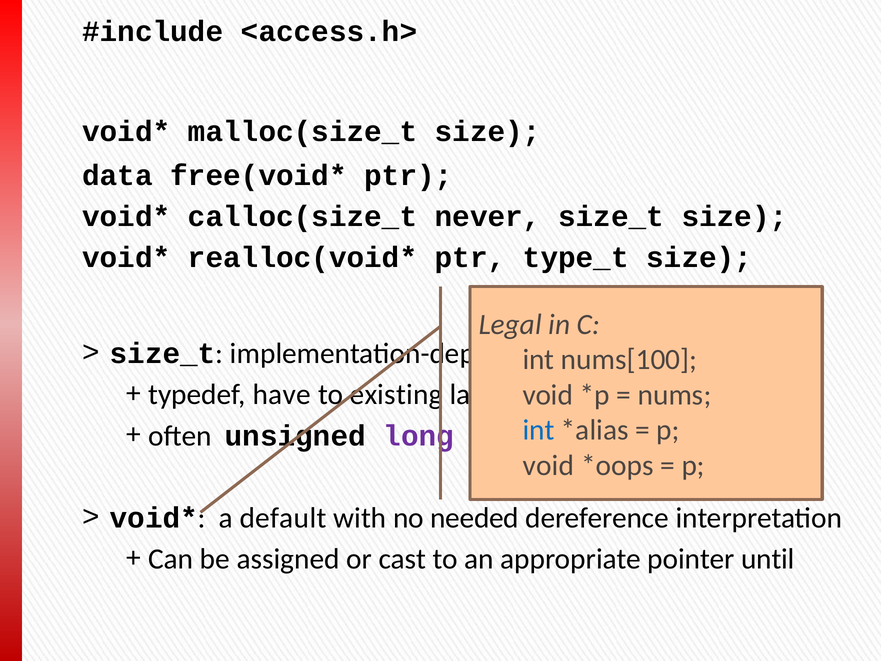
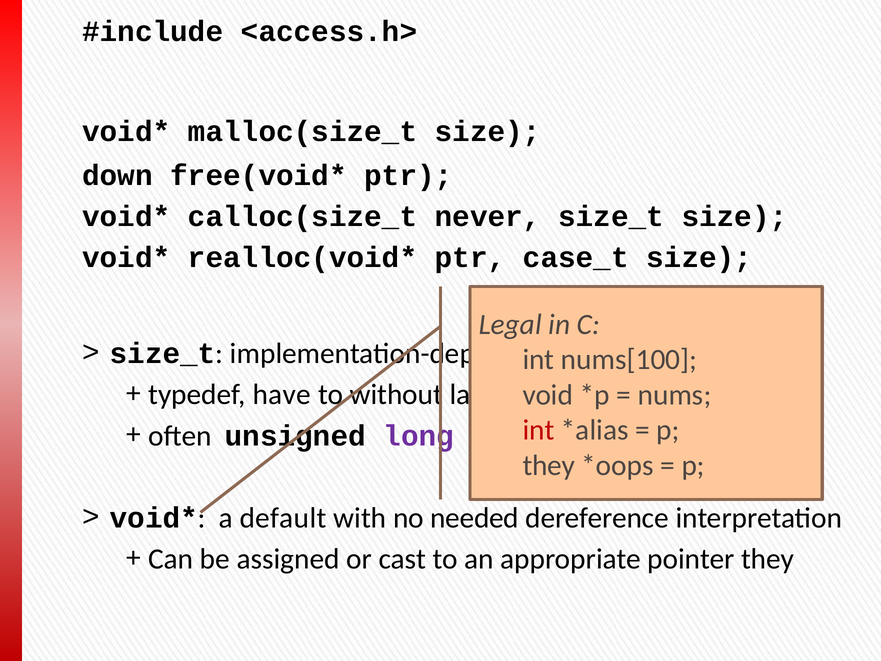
data: data -> down
type_t: type_t -> case_t
existing: existing -> without
int at (538, 430) colour: blue -> red
void at (548, 465): void -> they
pointer until: until -> they
